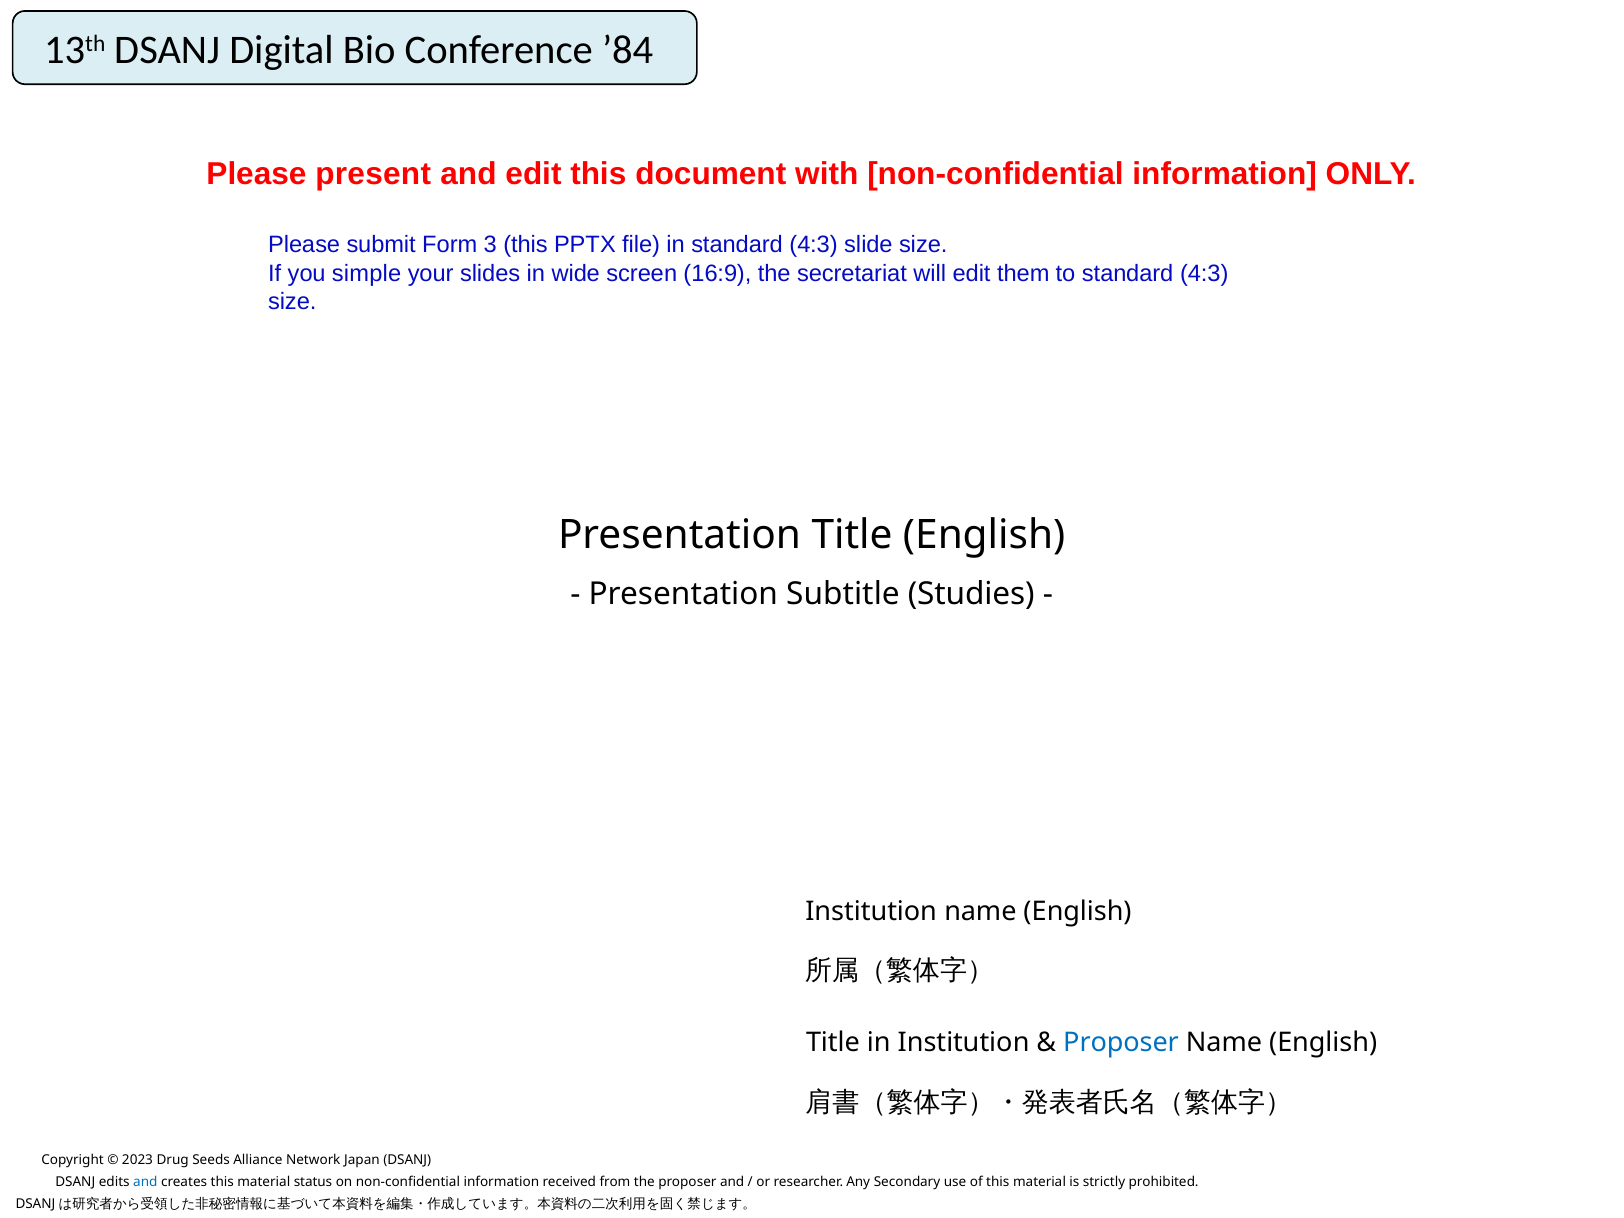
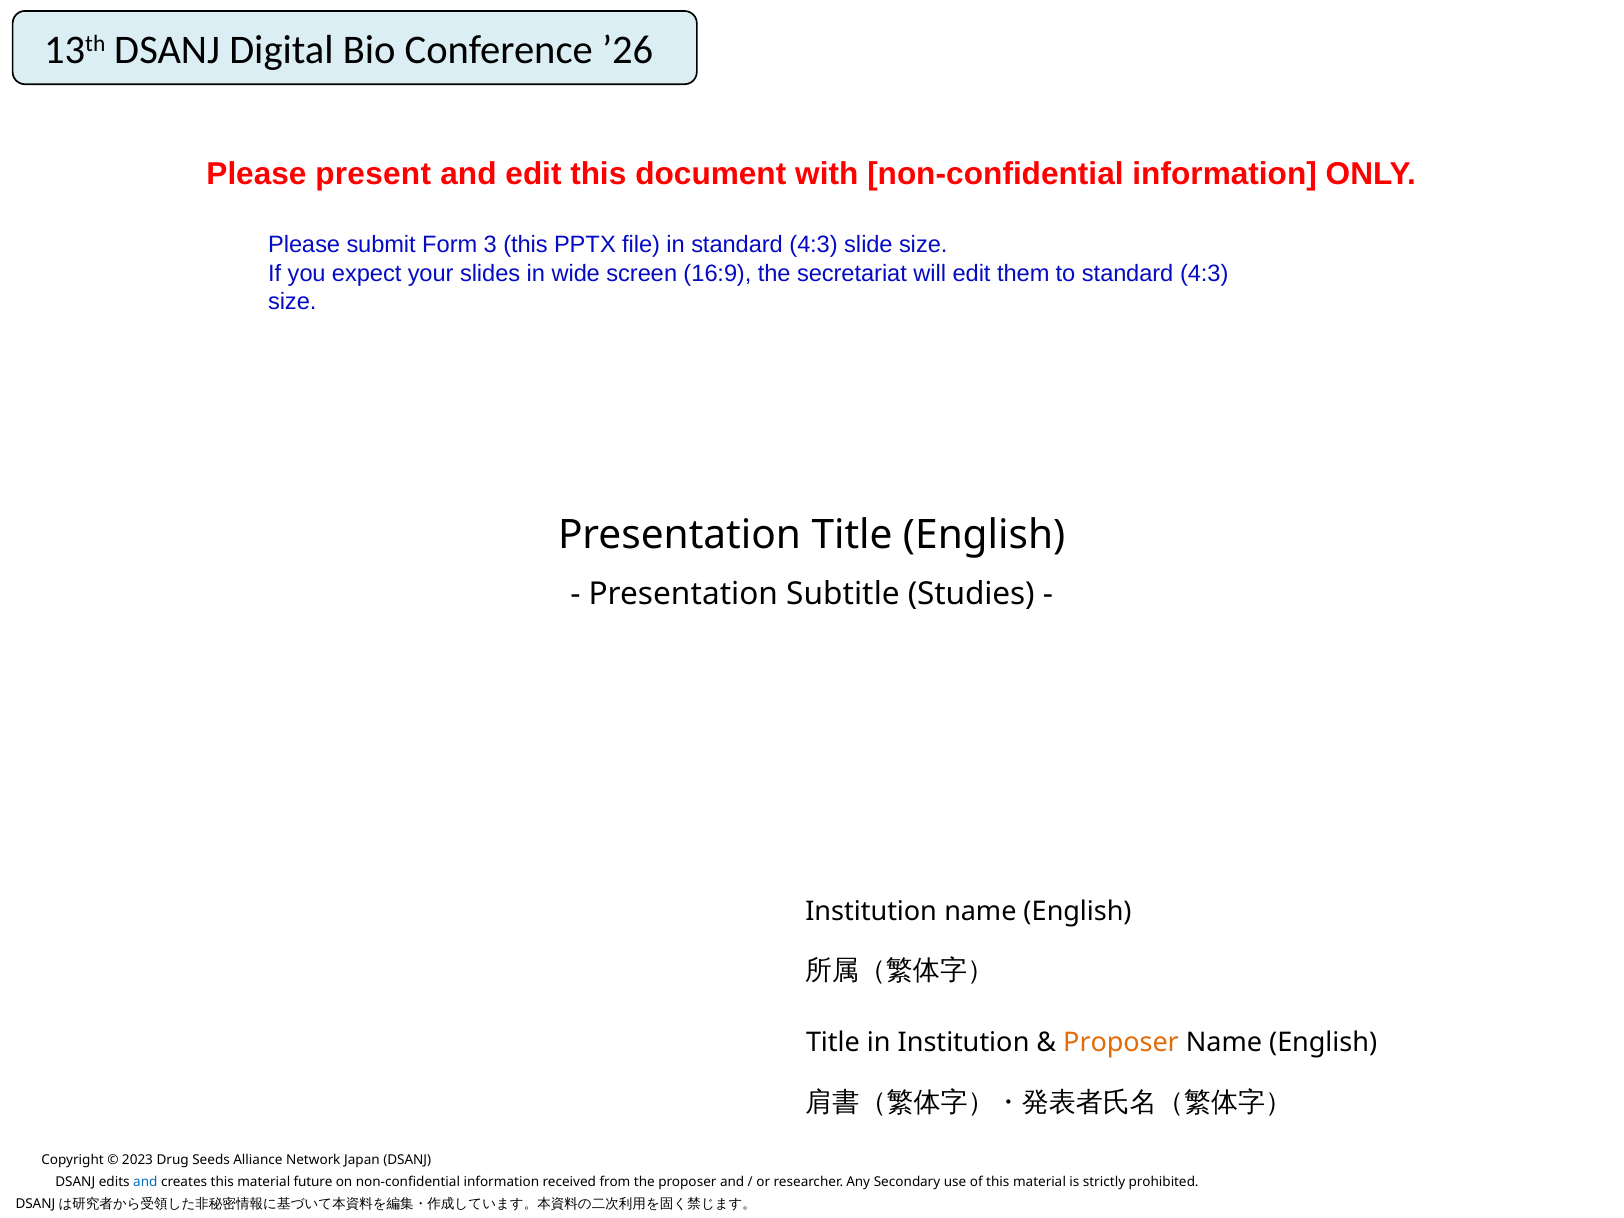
’84: ’84 -> ’26
simple: simple -> expect
Proposer at (1121, 1042) colour: blue -> orange
status: status -> future
